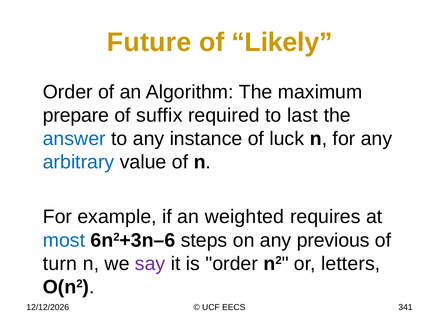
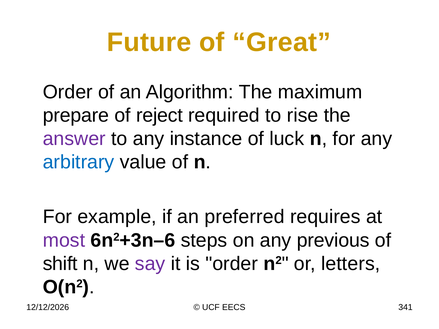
Likely: Likely -> Great
suffix: suffix -> reject
last: last -> rise
answer colour: blue -> purple
weighted: weighted -> preferred
most colour: blue -> purple
turn: turn -> shift
